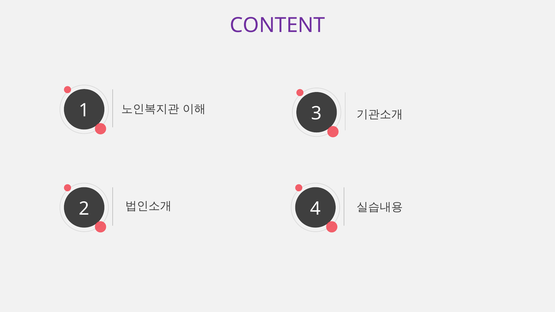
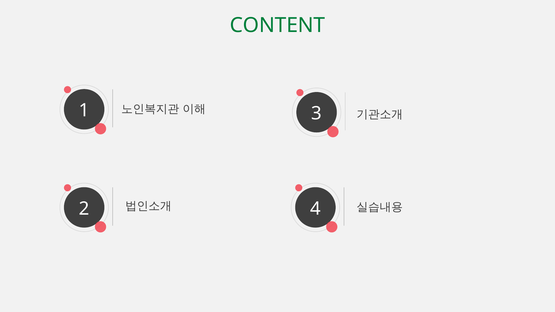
CONTENT colour: purple -> green
